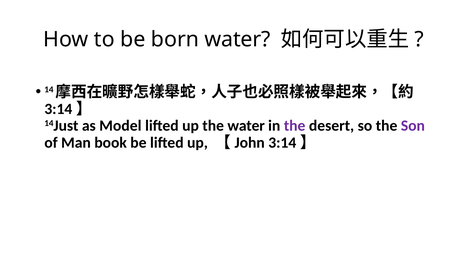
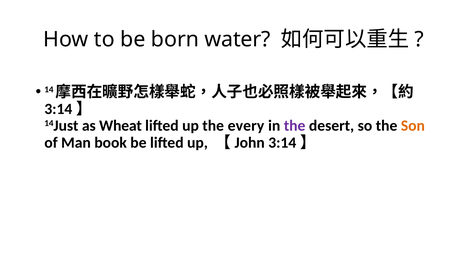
Model: Model -> Wheat
the water: water -> every
Son colour: purple -> orange
